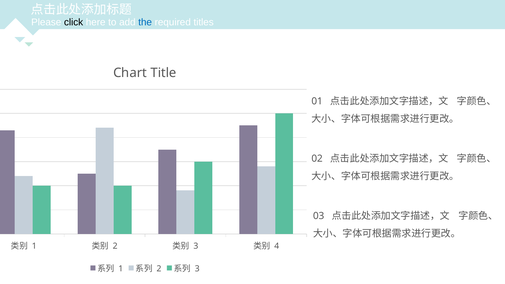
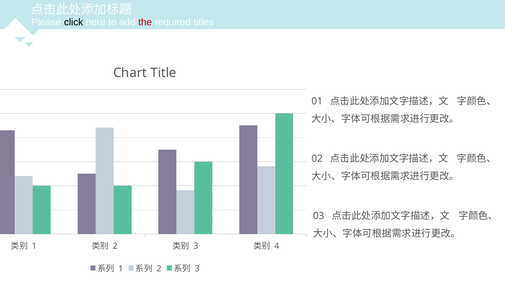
the colour: blue -> red
